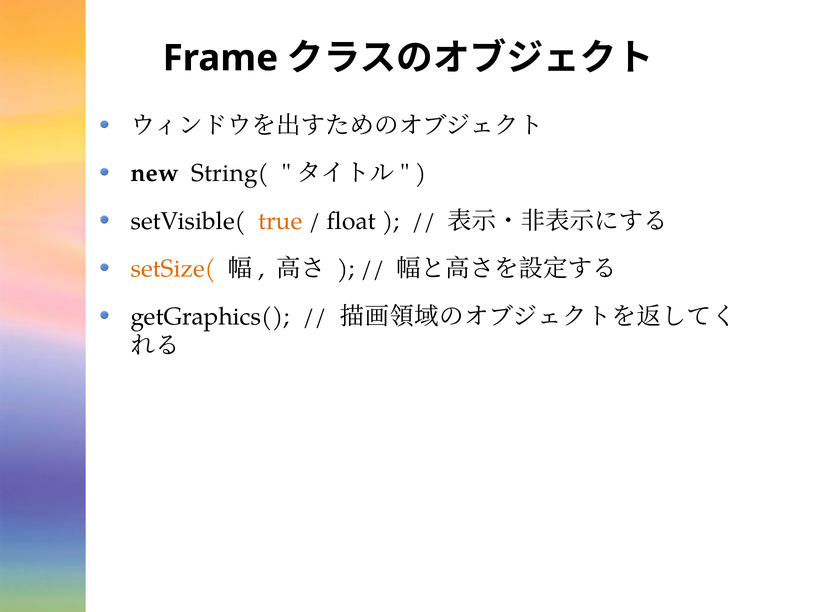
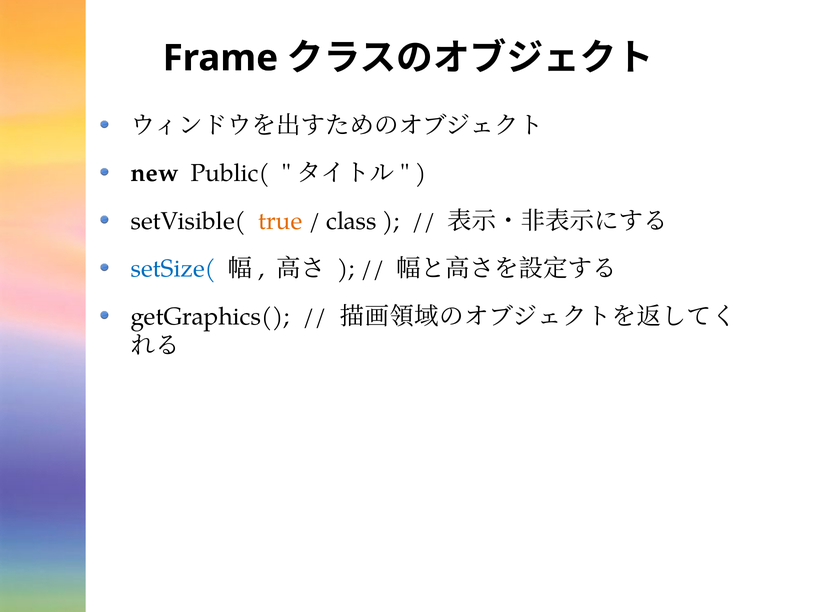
String(: String( -> Public(
float: float -> class
setSize( colour: orange -> blue
